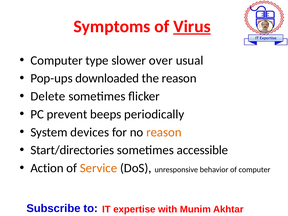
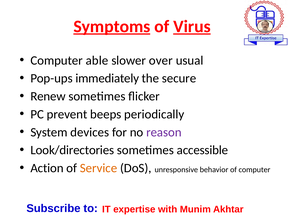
Symptoms underline: none -> present
type: type -> able
downloaded: downloaded -> immediately
the reason: reason -> secure
Delete: Delete -> Renew
reason at (164, 132) colour: orange -> purple
Start/directories: Start/directories -> Look/directories
